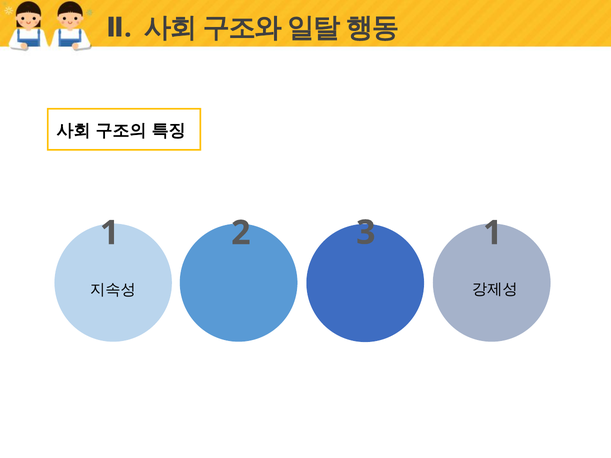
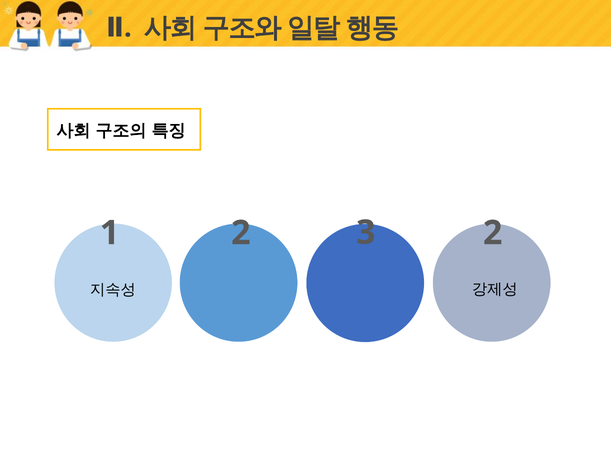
2 1: 1 -> 2
